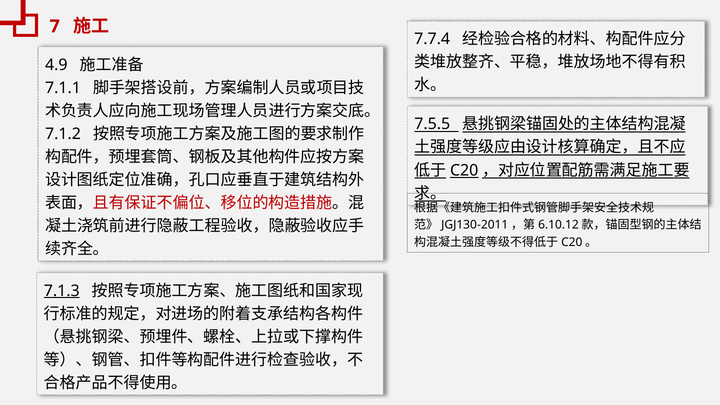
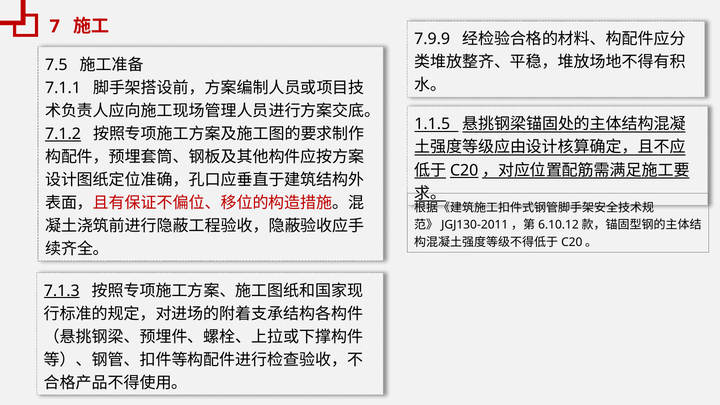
7.7.4: 7.7.4 -> 7.9.9
4.9: 4.9 -> 7.5
7.5.5: 7.5.5 -> 1.1.5
7.1.2 underline: none -> present
